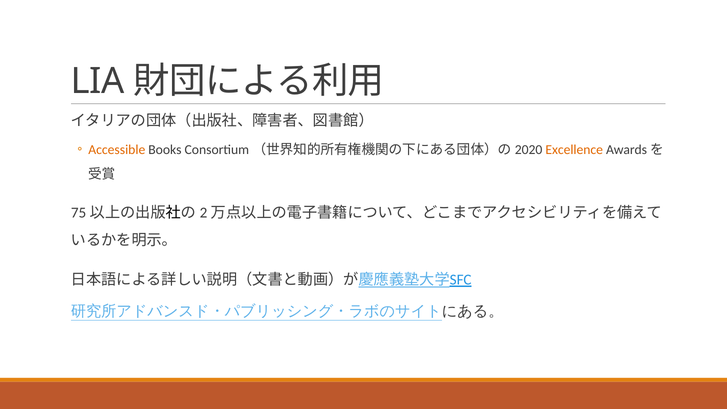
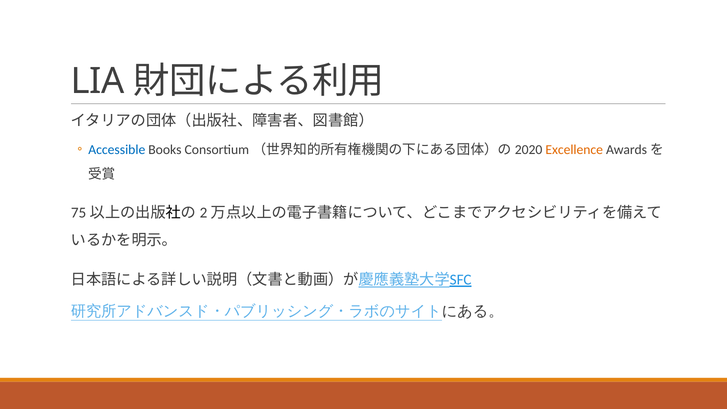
Accessible colour: orange -> blue
